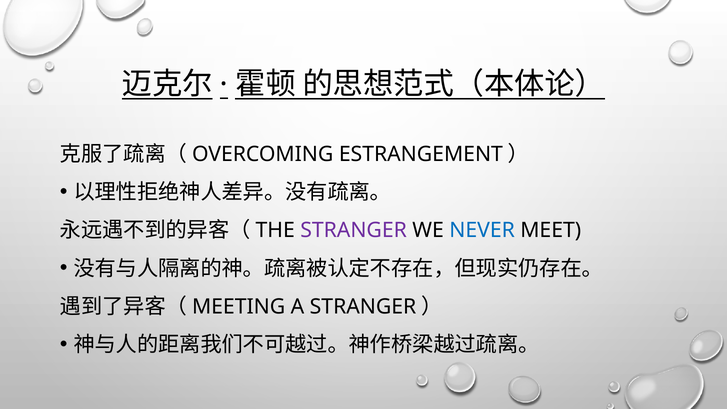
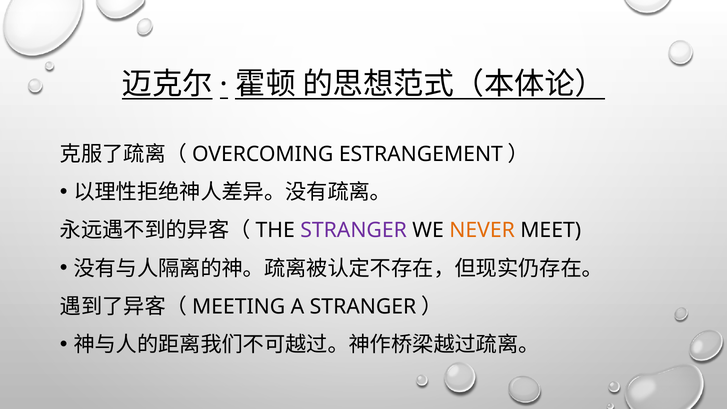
NEVER colour: blue -> orange
